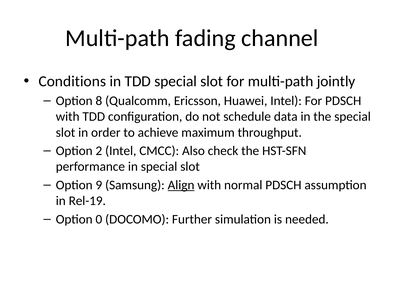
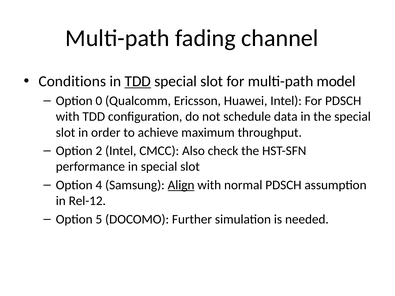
TDD at (138, 81) underline: none -> present
jointly: jointly -> model
8: 8 -> 0
9: 9 -> 4
Rel-19: Rel-19 -> Rel-12
0: 0 -> 5
